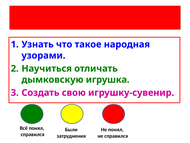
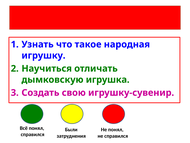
узорами: узорами -> игрушку
